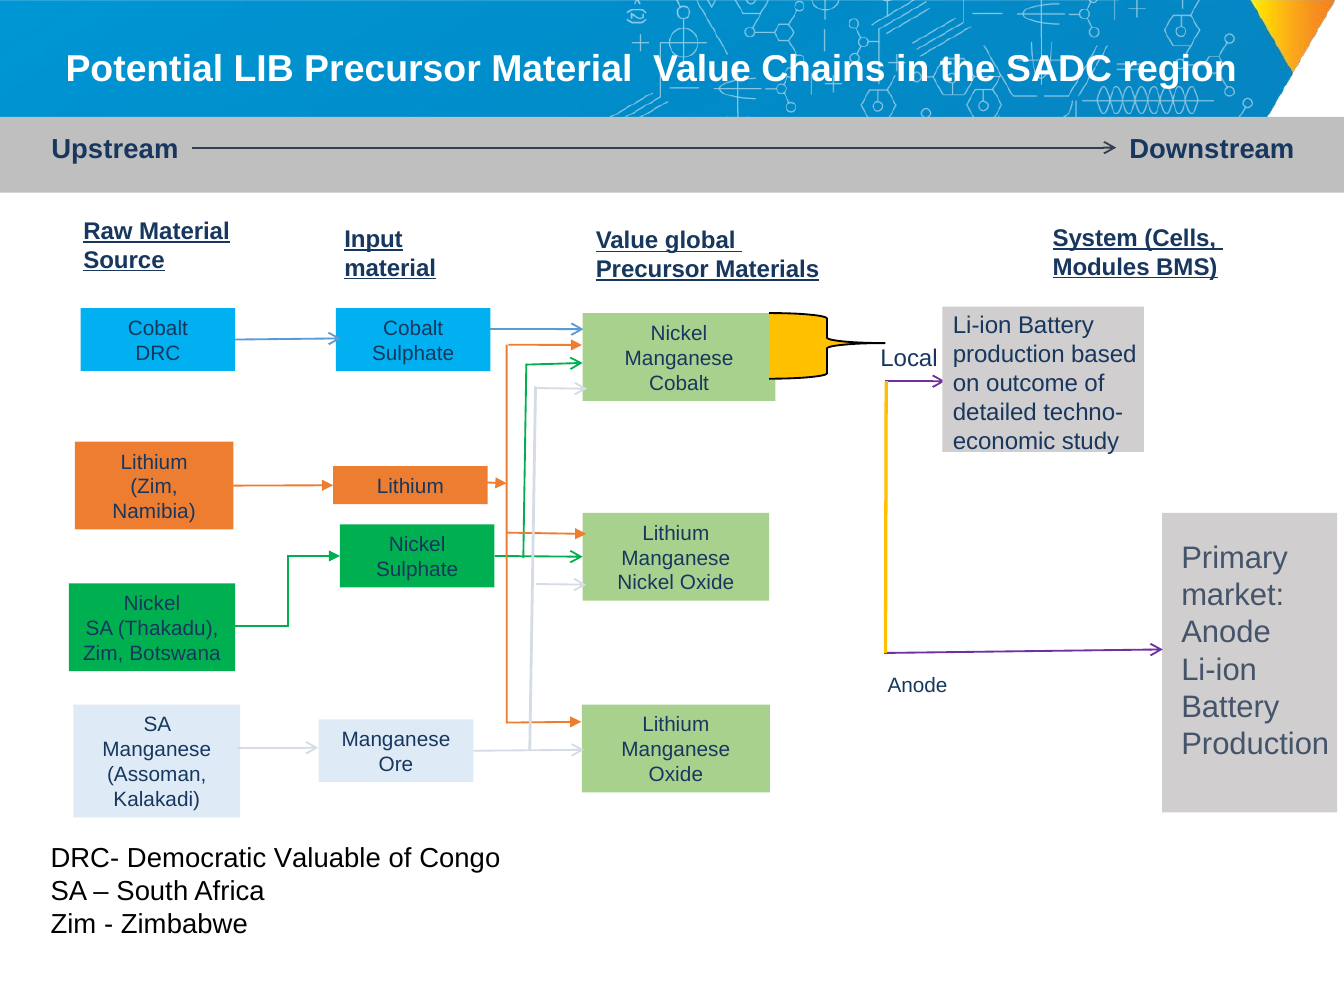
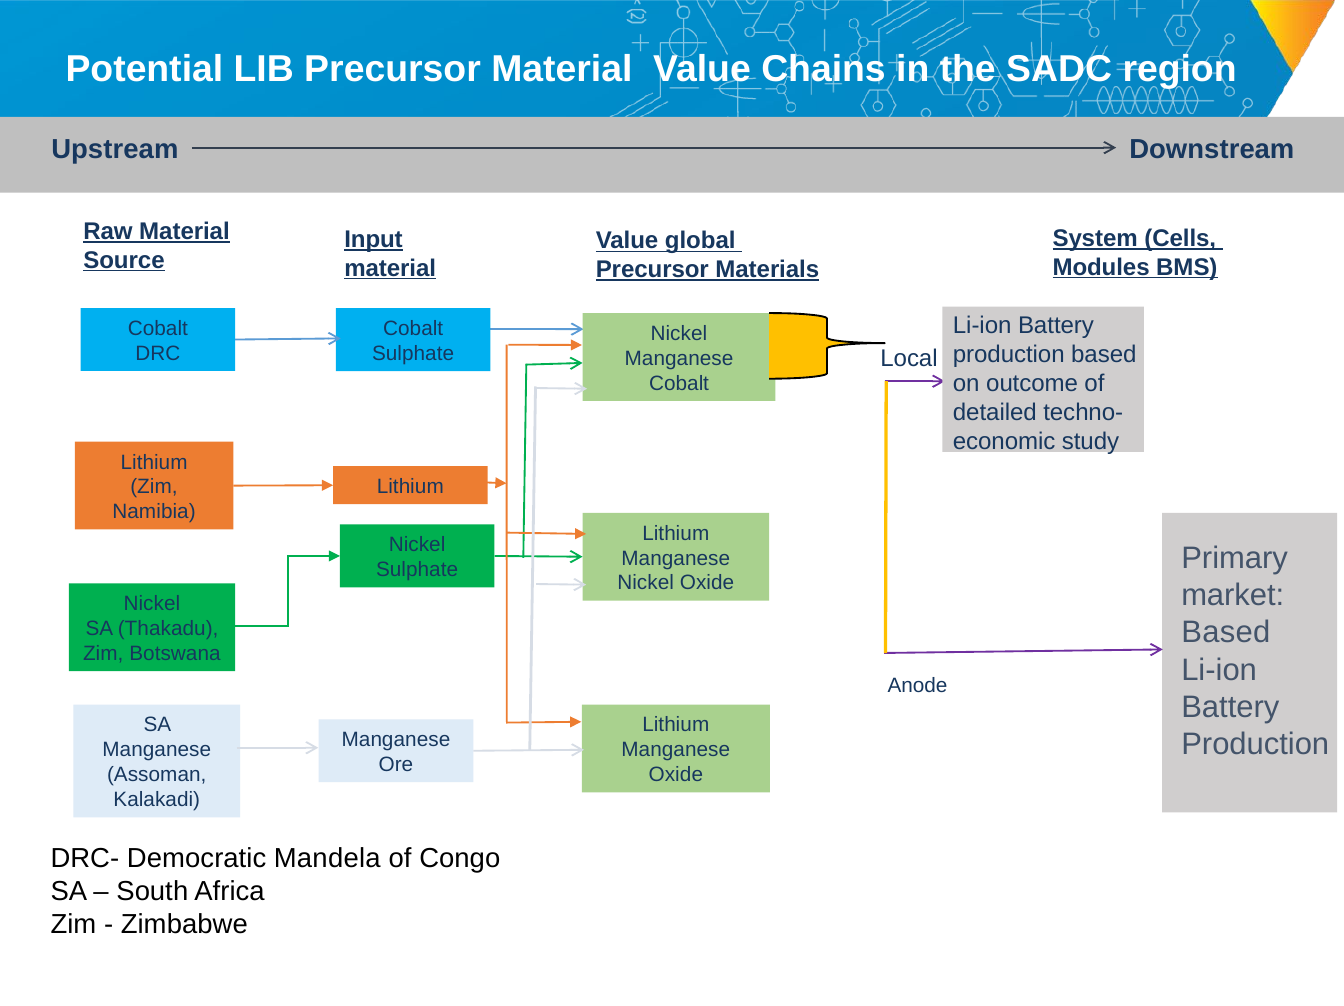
Anode at (1226, 632): Anode -> Based
Valuable: Valuable -> Mandela
